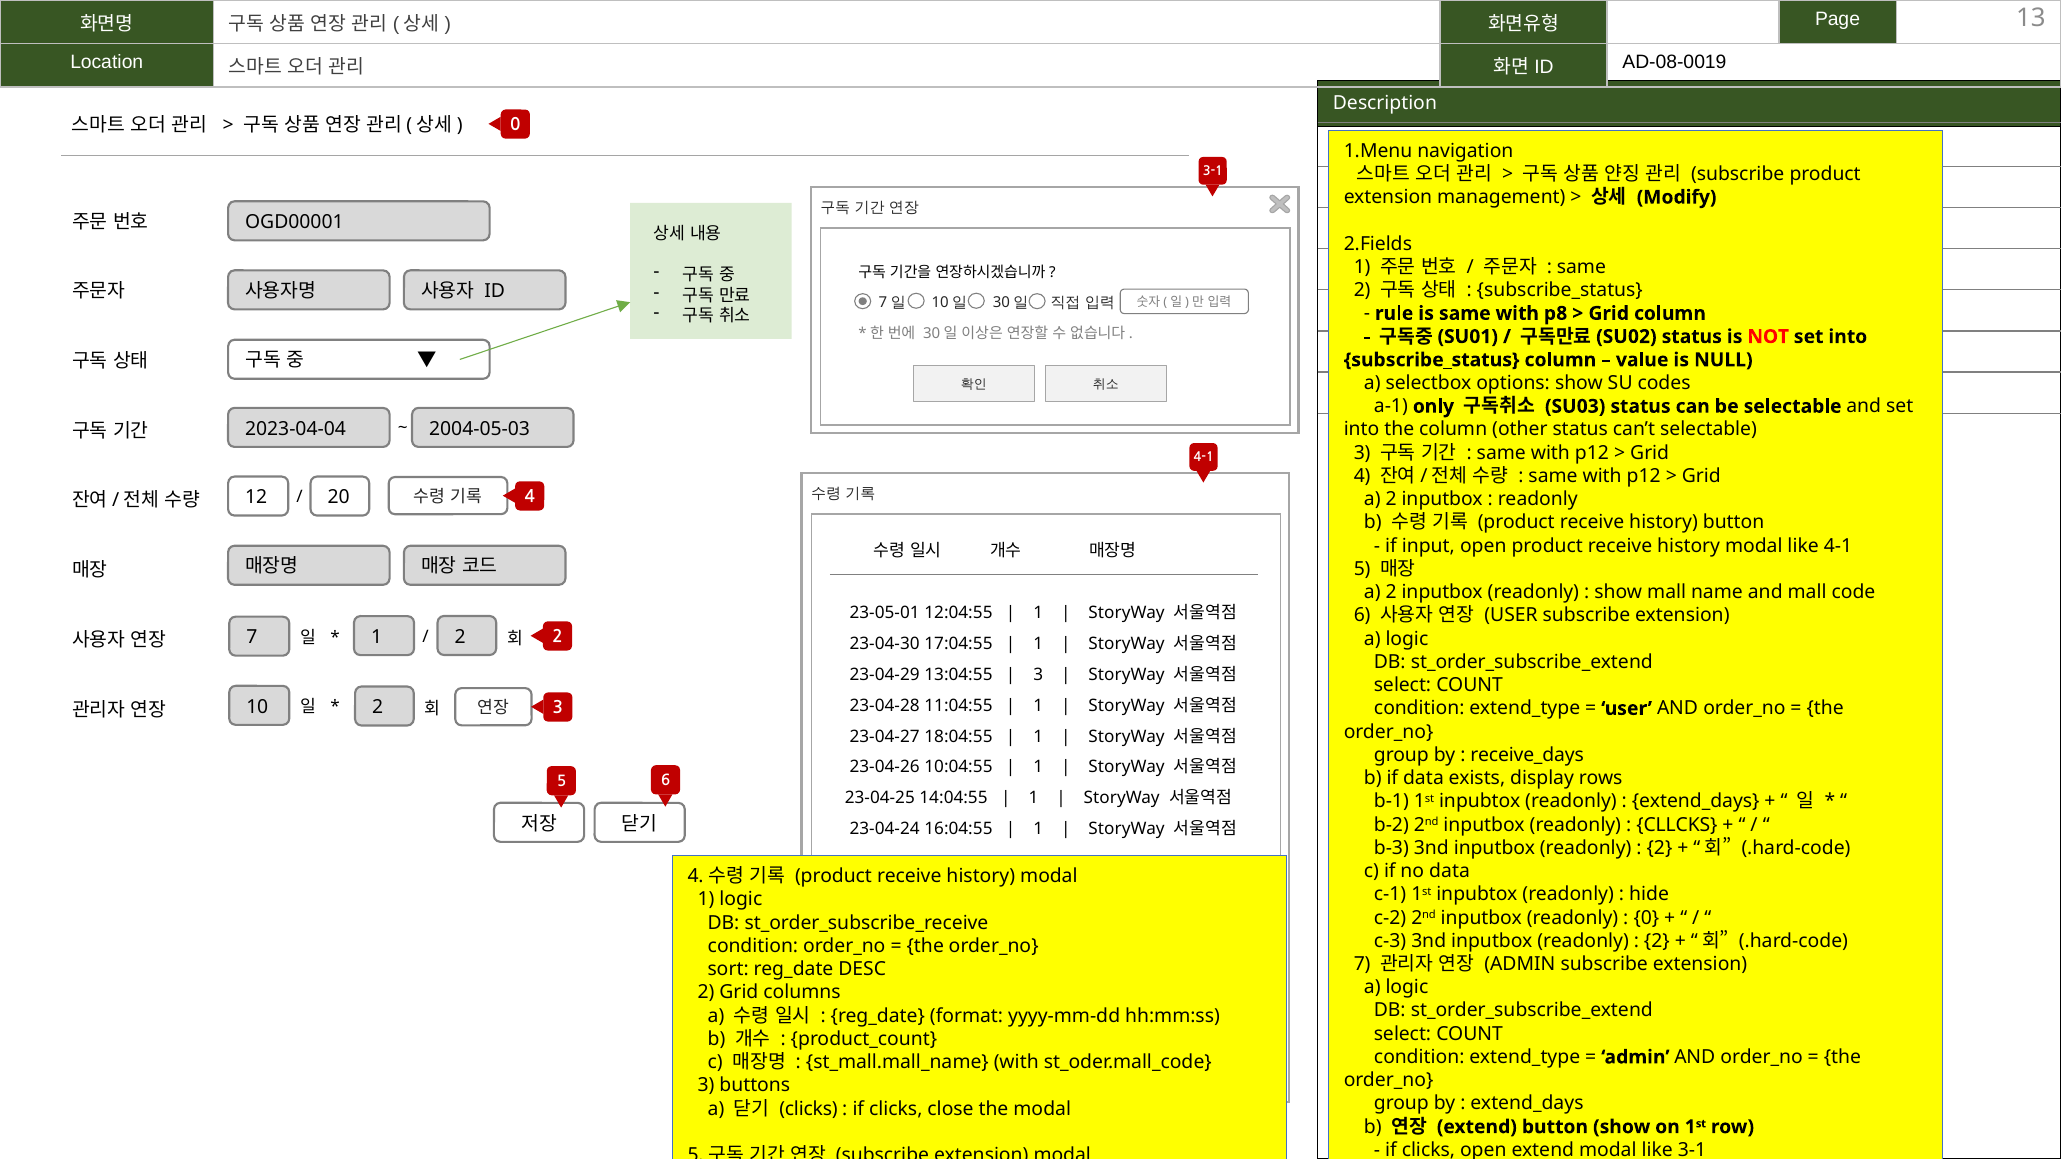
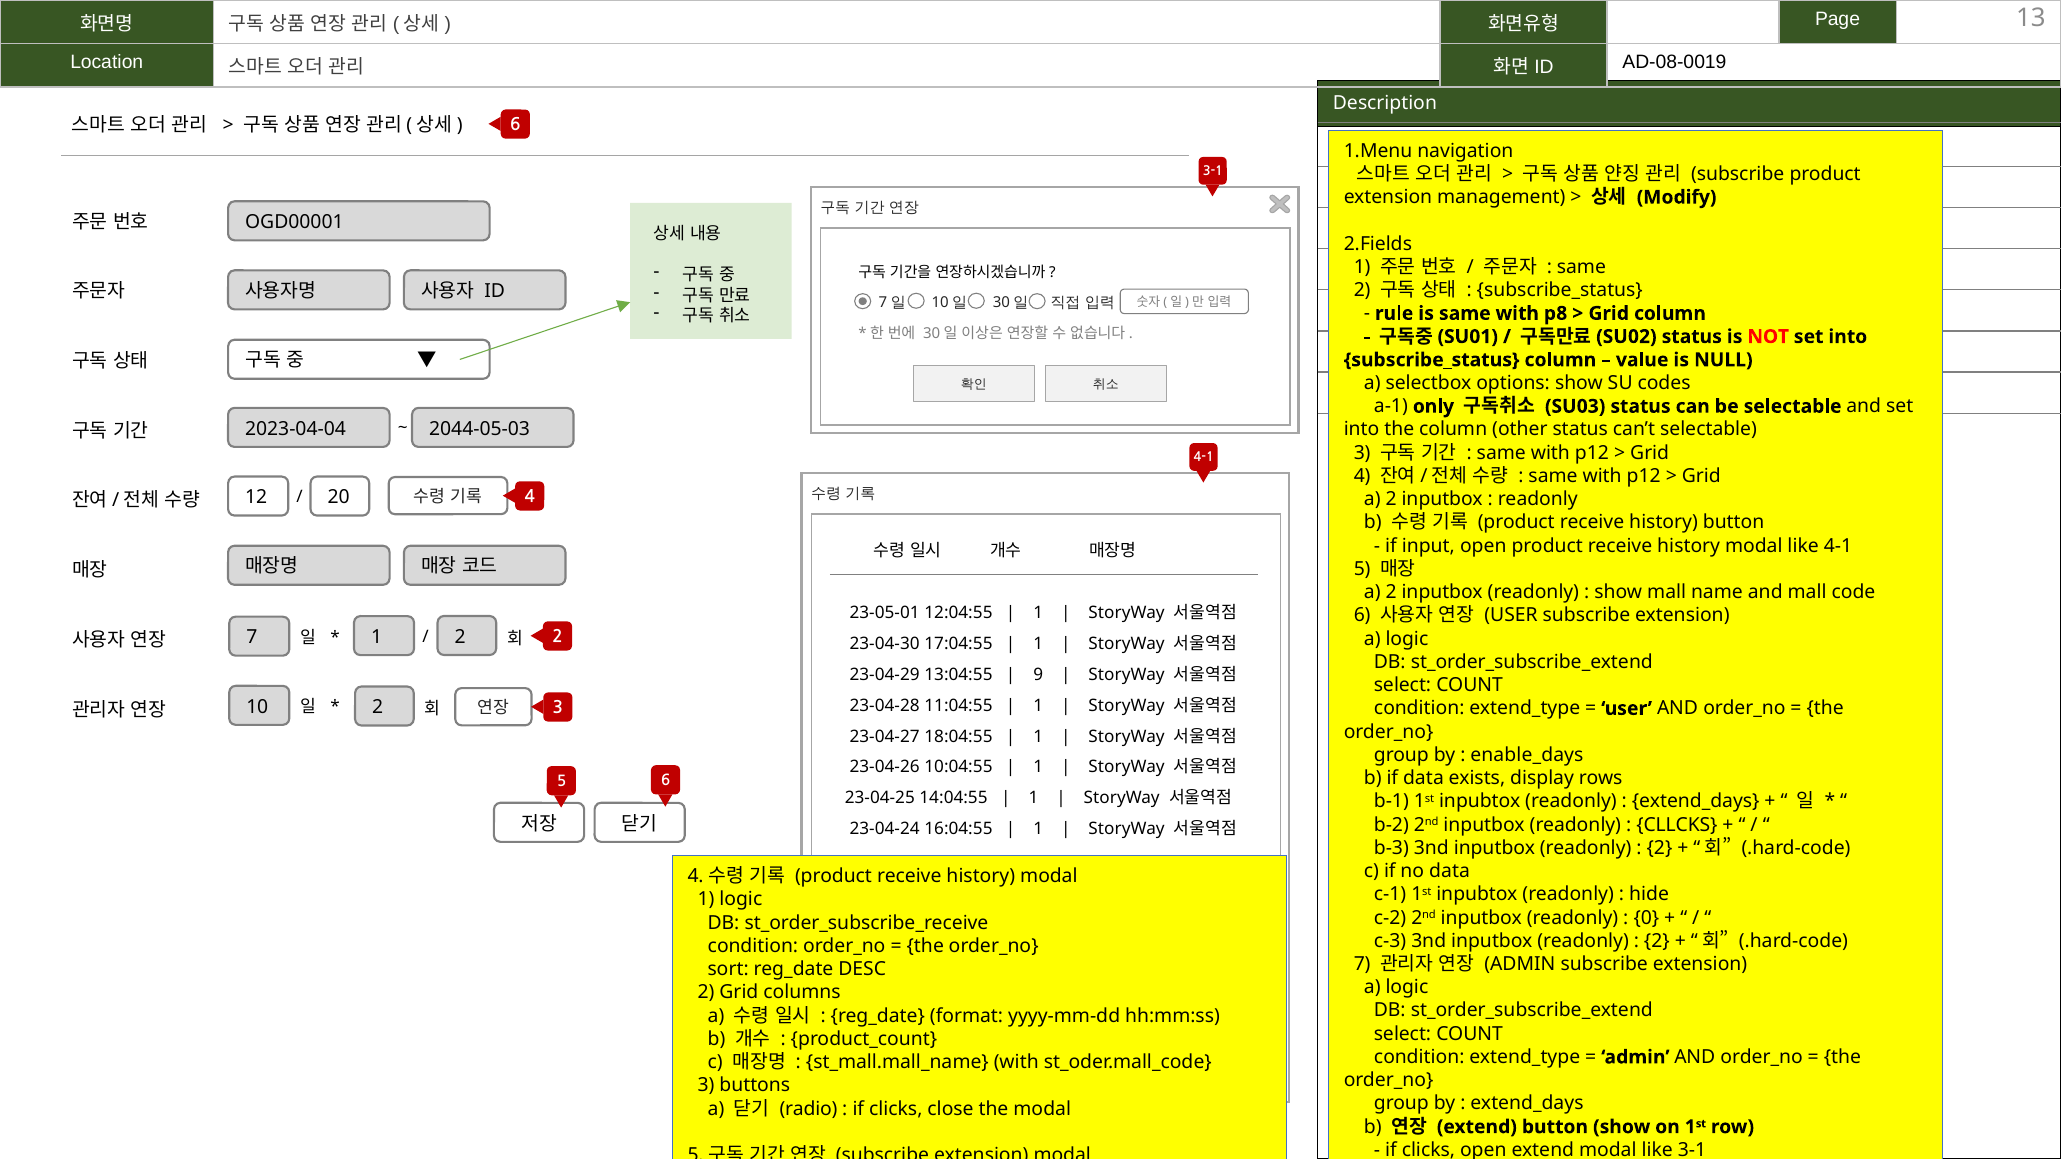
0 at (515, 125): 0 -> 6
2004-05-03: 2004-05-03 -> 2044-05-03
3 at (1038, 675): 3 -> 9
receive_days: receive_days -> enable_days
clicks at (808, 1109): clicks -> radio
